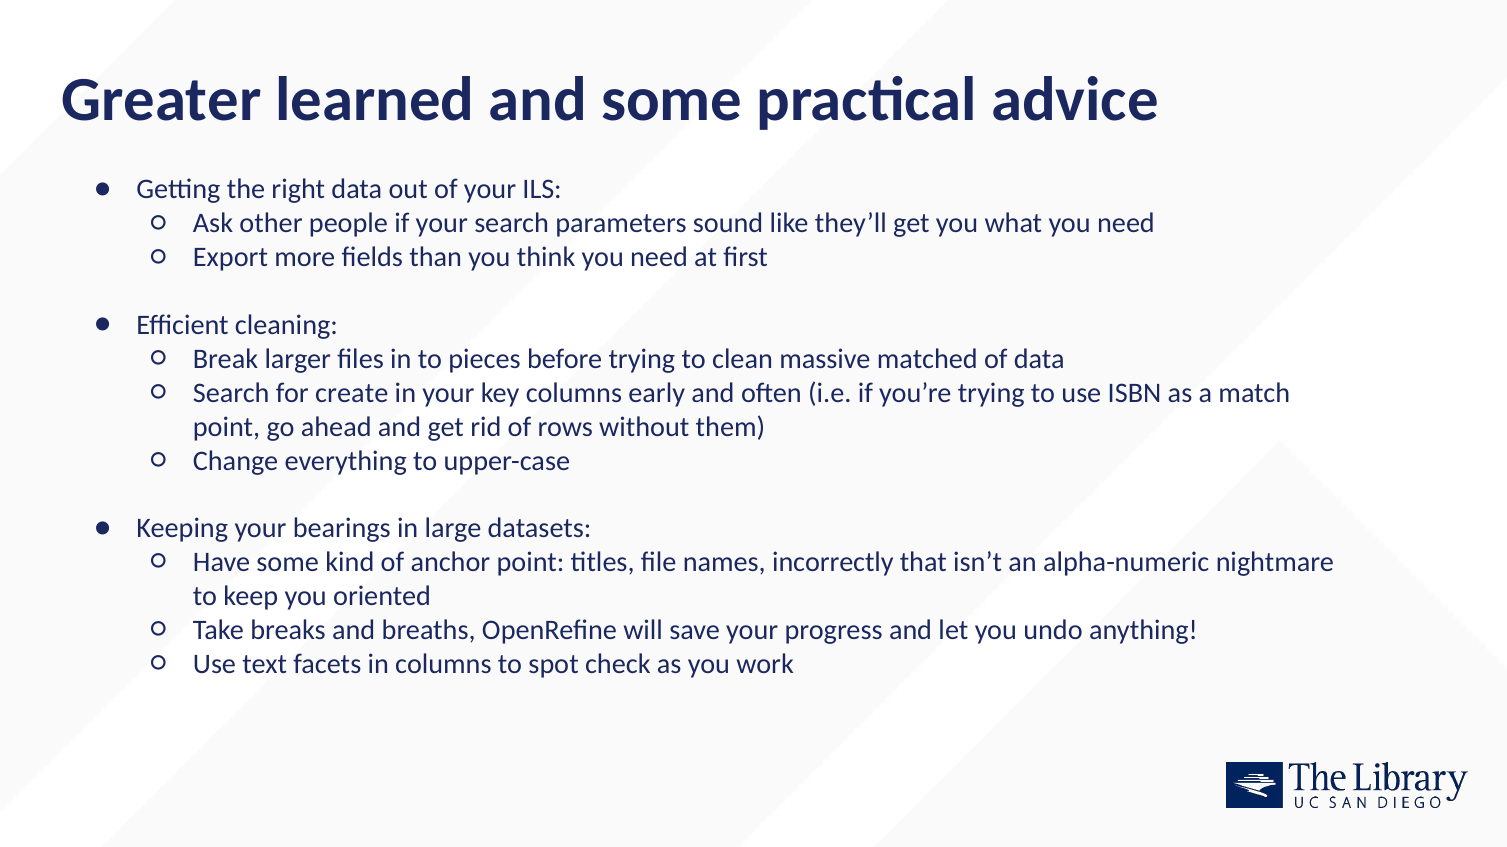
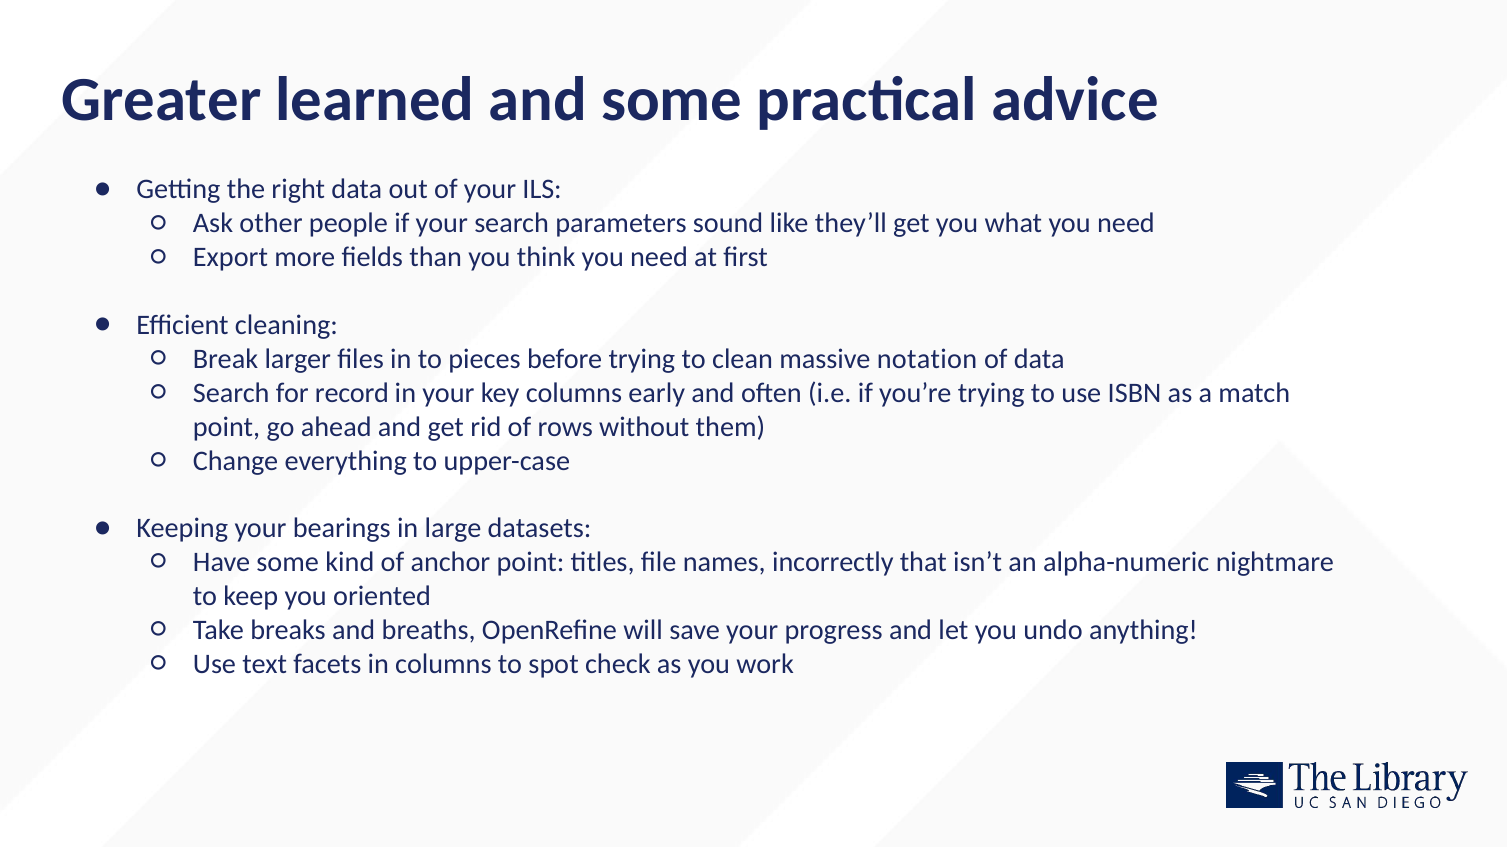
matched: matched -> notation
create: create -> record
